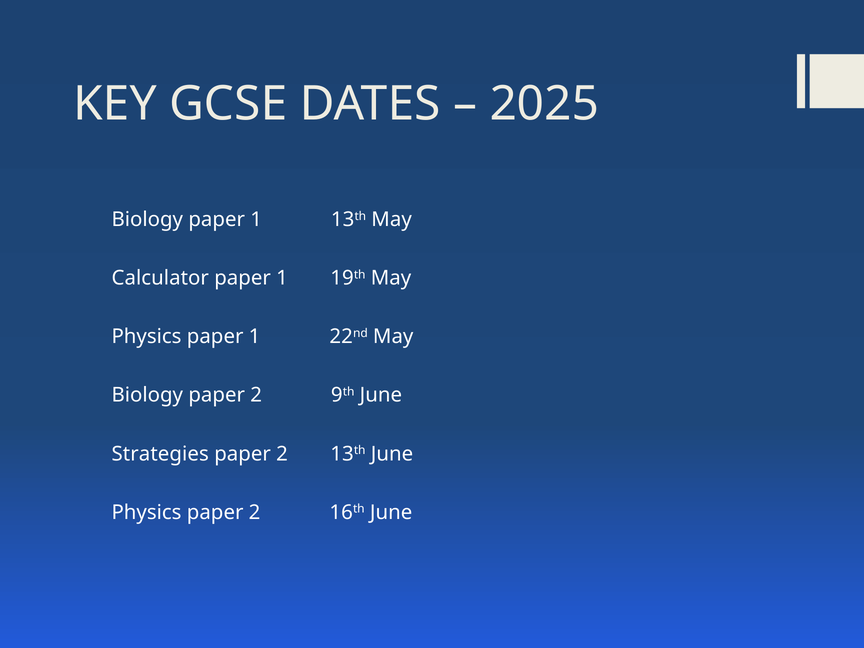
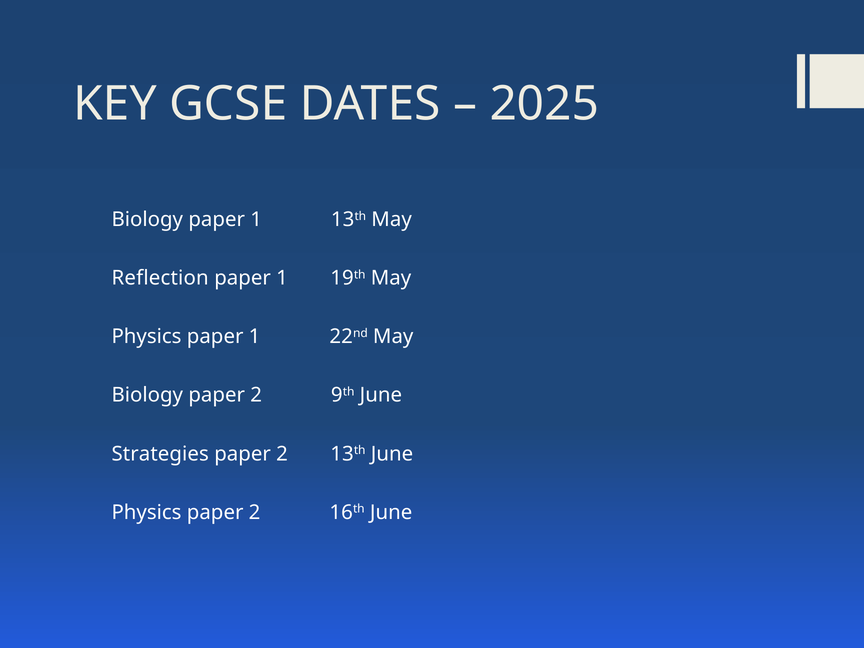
Calculator: Calculator -> Reflection
